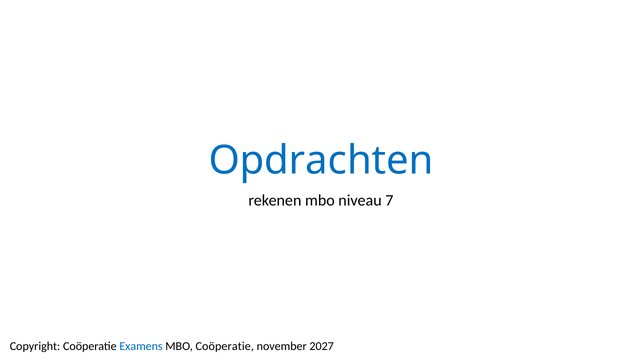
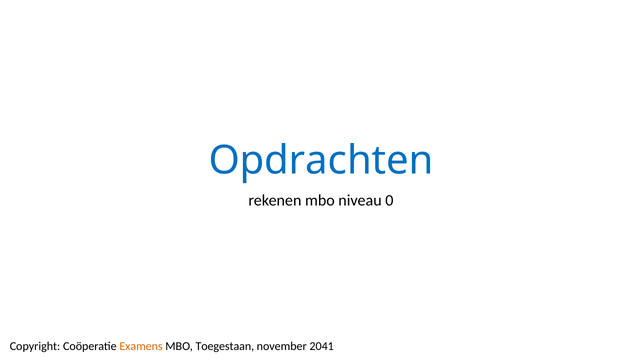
7: 7 -> 0
Examens colour: blue -> orange
MBO Coöperatie: Coöperatie -> Toegestaan
2027: 2027 -> 2041
